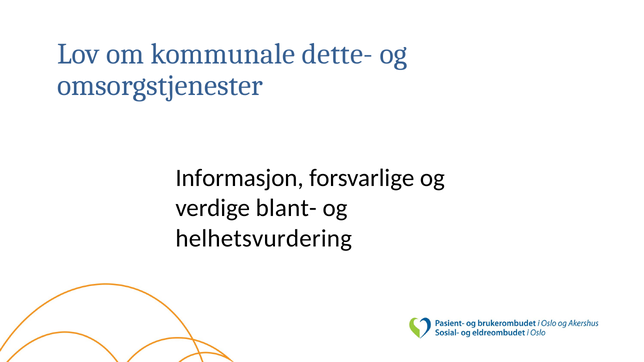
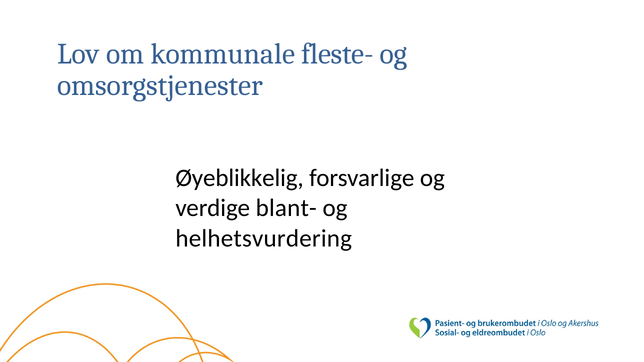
dette-: dette- -> fleste-
Informasjon: Informasjon -> Øyeblikkelig
